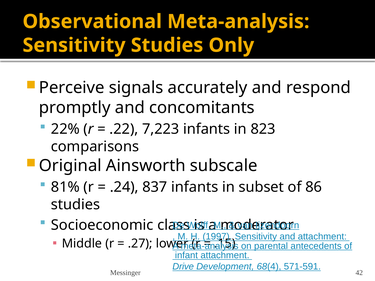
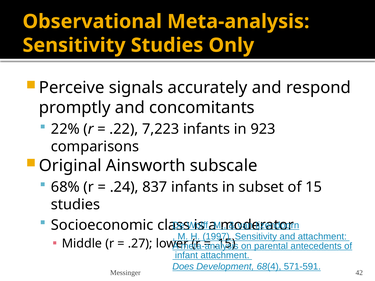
823: 823 -> 923
81%: 81% -> 68%
86: 86 -> 15
Drive: Drive -> Does
